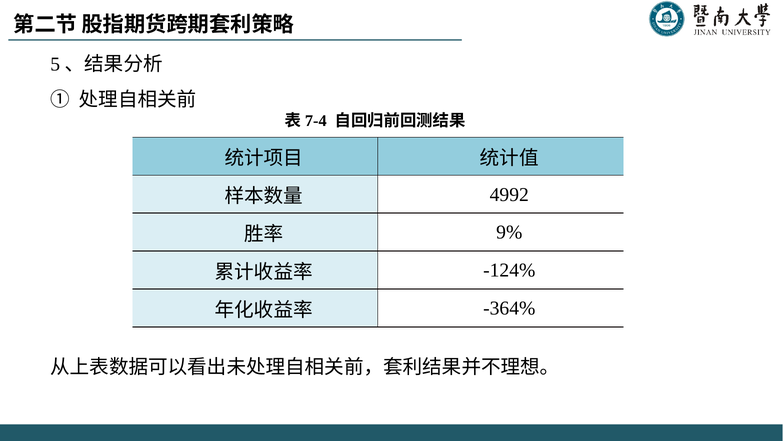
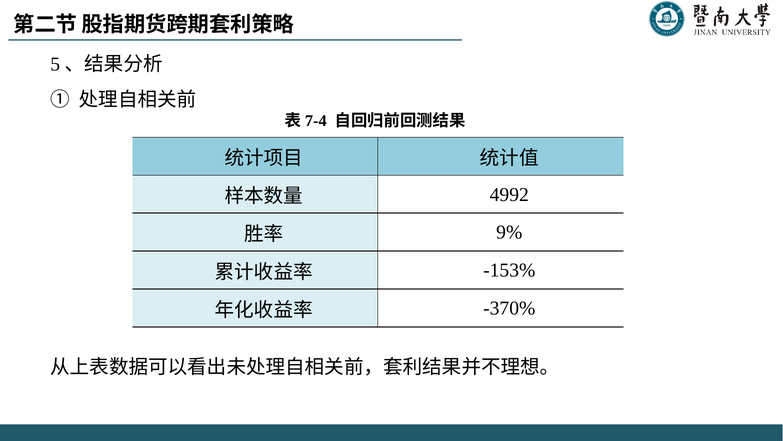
-124%: -124% -> -153%
-364%: -364% -> -370%
